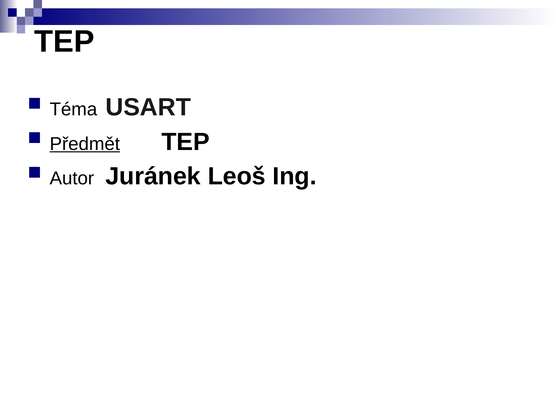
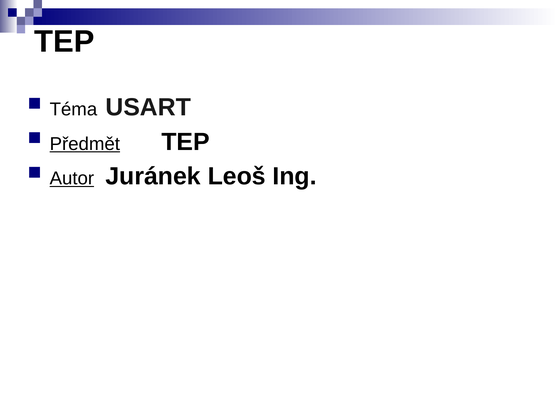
Autor underline: none -> present
